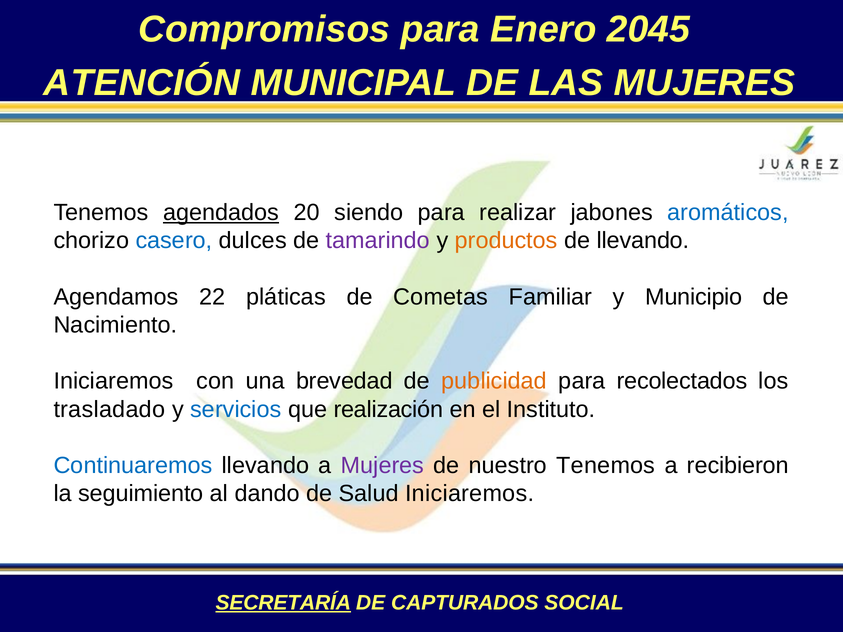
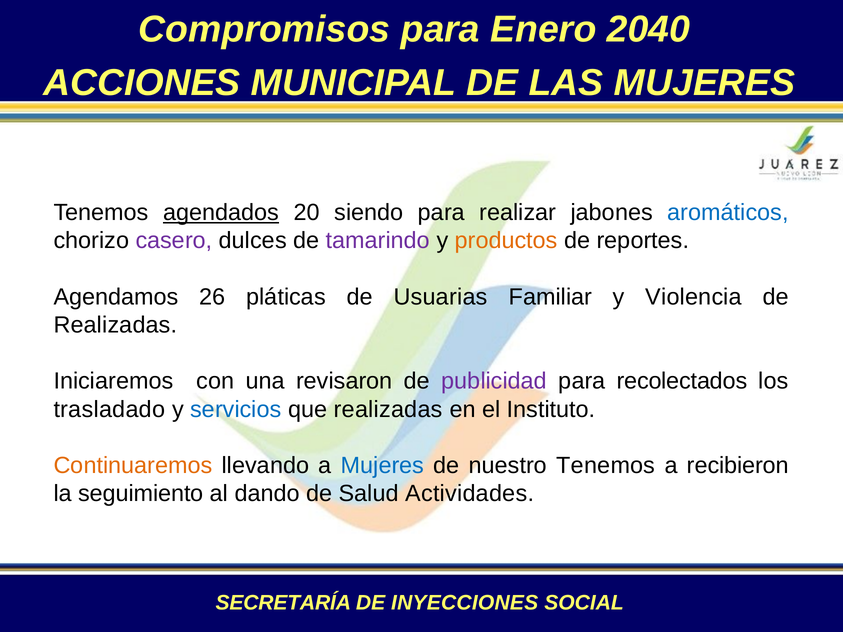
2045: 2045 -> 2040
ATENCIÓN: ATENCIÓN -> ACCIONES
casero colour: blue -> purple
de llevando: llevando -> reportes
22: 22 -> 26
Cometas: Cometas -> Usuarias
Municipio: Municipio -> Violencia
Nacimiento at (115, 325): Nacimiento -> Realizadas
brevedad: brevedad -> revisaron
publicidad colour: orange -> purple
que realización: realización -> realizadas
Continuaremos colour: blue -> orange
Mujeres at (382, 466) colour: purple -> blue
Salud Iniciaremos: Iniciaremos -> Actividades
SECRETARÍA underline: present -> none
CAPTURADOS: CAPTURADOS -> INYECCIONES
